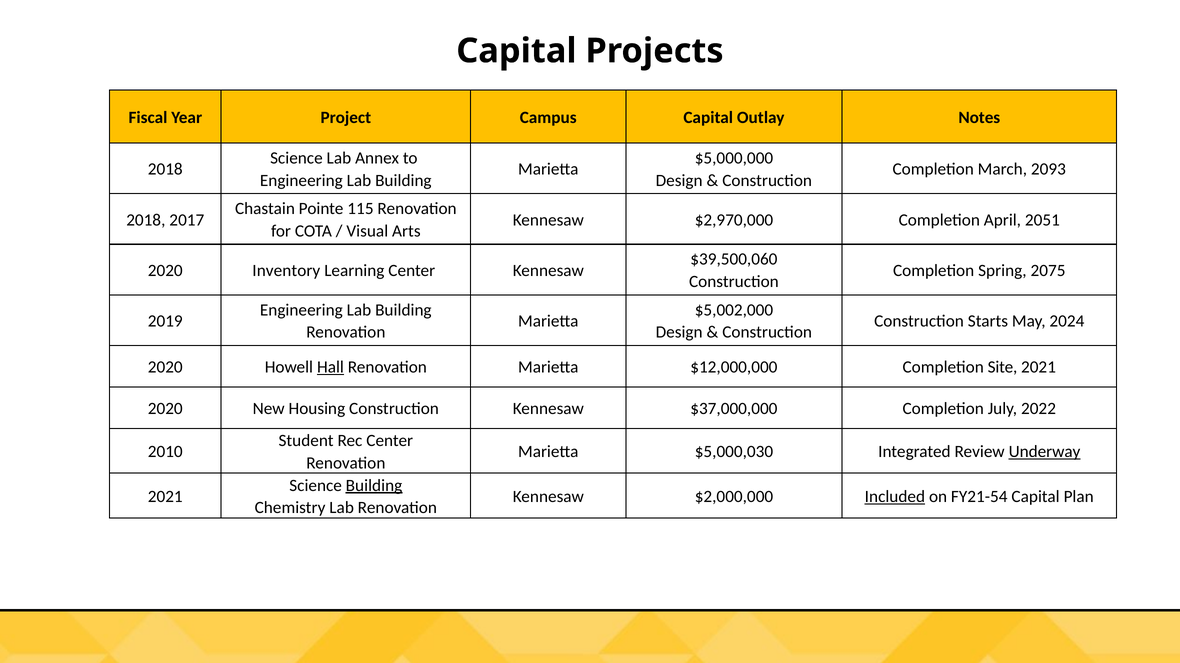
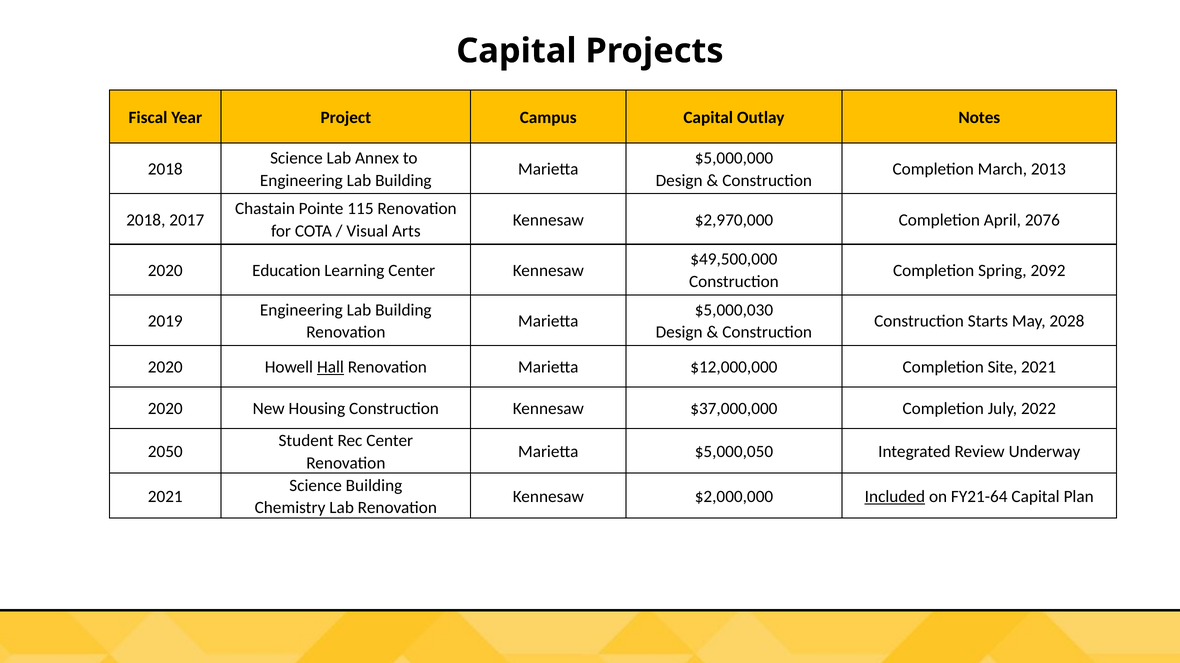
2093: 2093 -> 2013
2051: 2051 -> 2076
$39,500,060: $39,500,060 -> $49,500,000
Inventory: Inventory -> Education
2075: 2075 -> 2092
$5,002,000: $5,002,000 -> $5,000,030
2024: 2024 -> 2028
2010: 2010 -> 2050
$5,000,030: $5,000,030 -> $5,000,050
Underway underline: present -> none
Building at (374, 486) underline: present -> none
FY21-54: FY21-54 -> FY21-64
